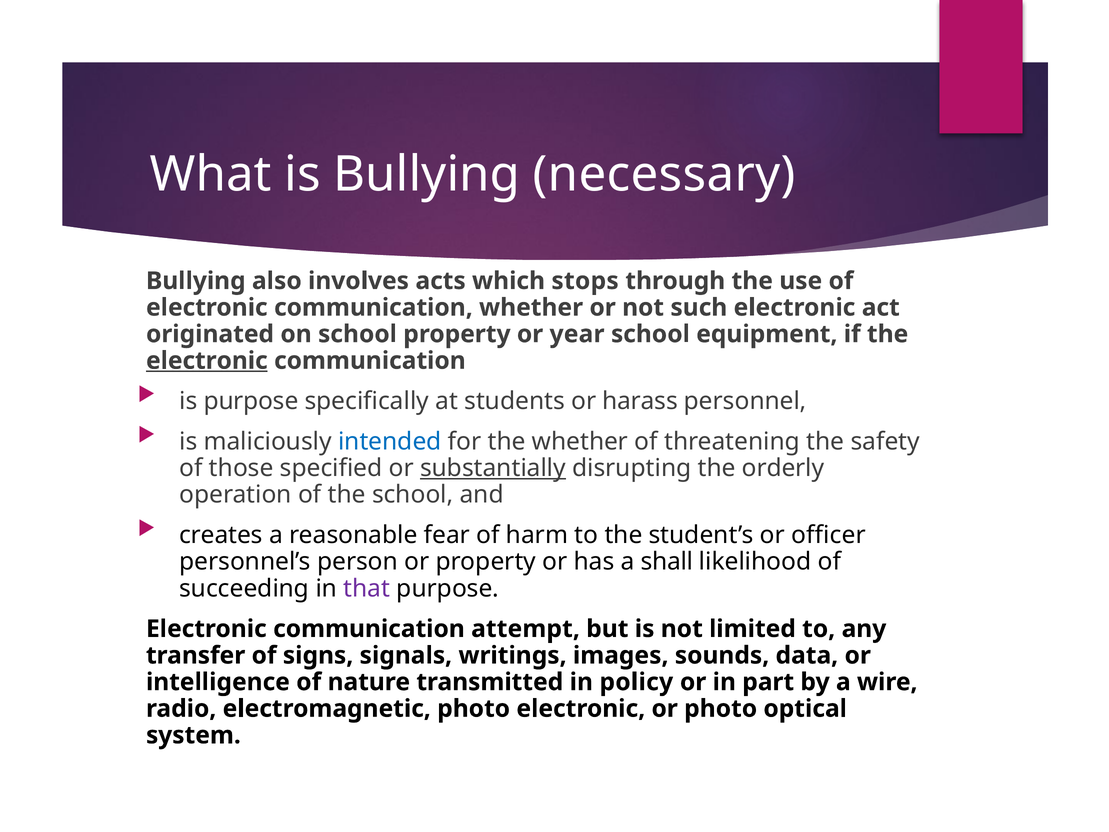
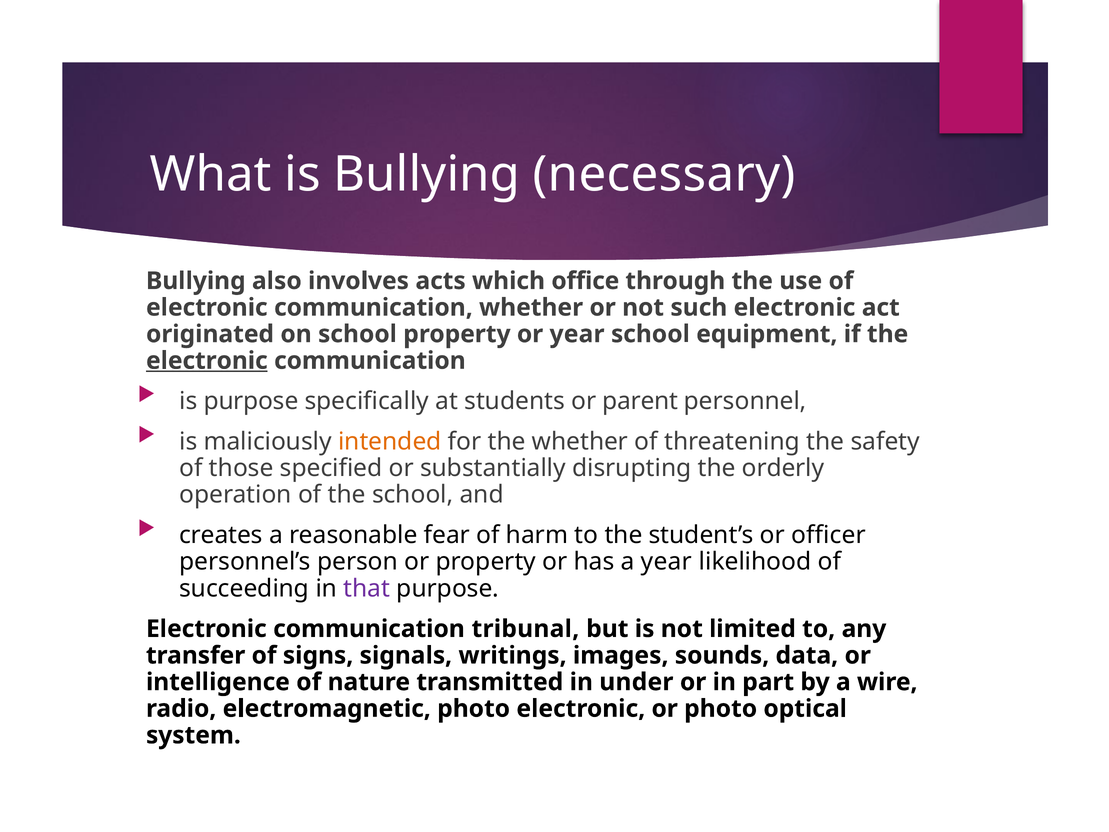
stops: stops -> office
harass: harass -> parent
intended colour: blue -> orange
substantially underline: present -> none
a shall: shall -> year
attempt: attempt -> tribunal
policy: policy -> under
